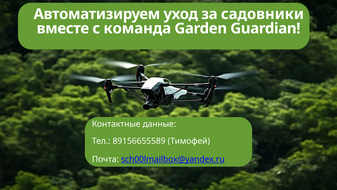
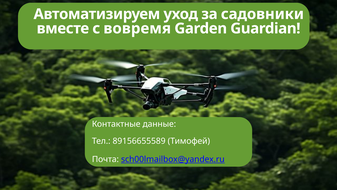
команда: команда -> вовремя
